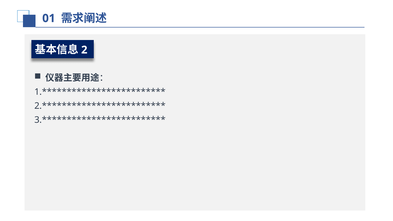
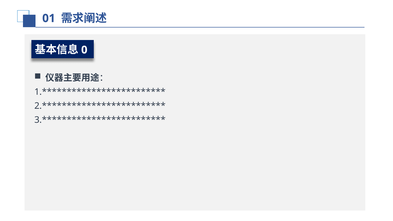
2: 2 -> 0
